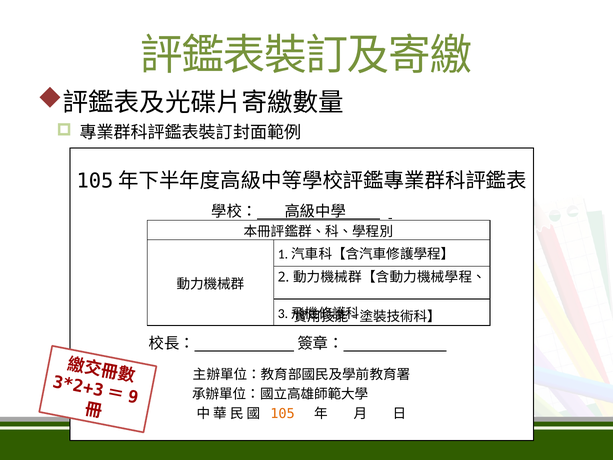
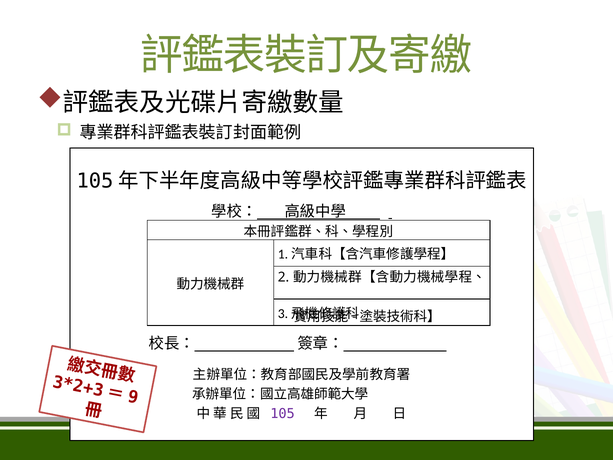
105 colour: orange -> purple
